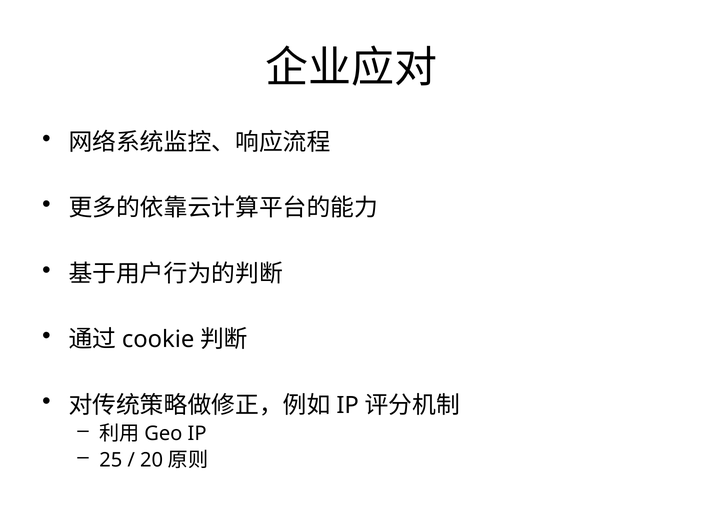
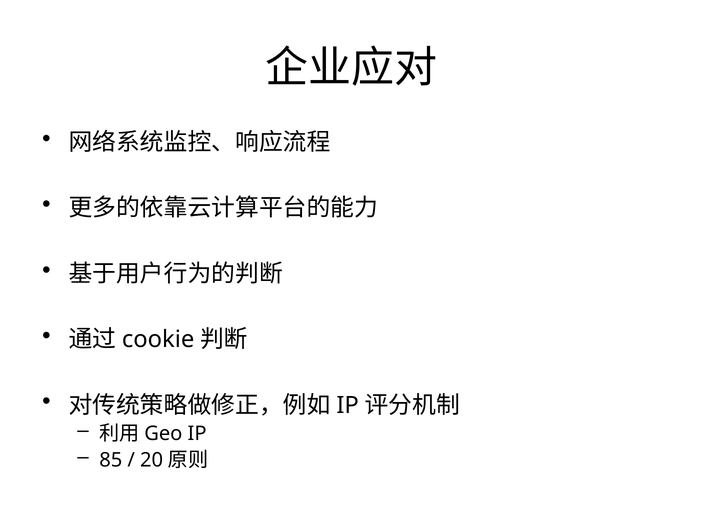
25: 25 -> 85
